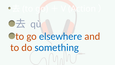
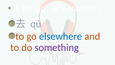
something colour: blue -> purple
